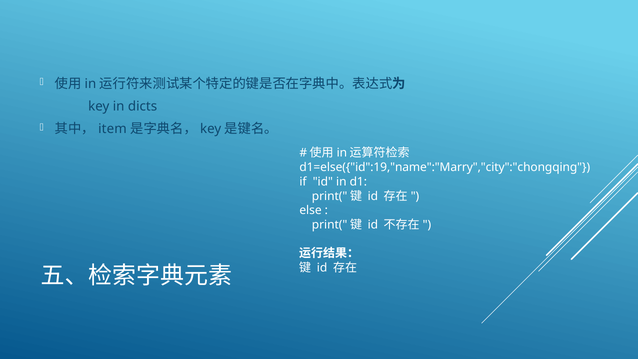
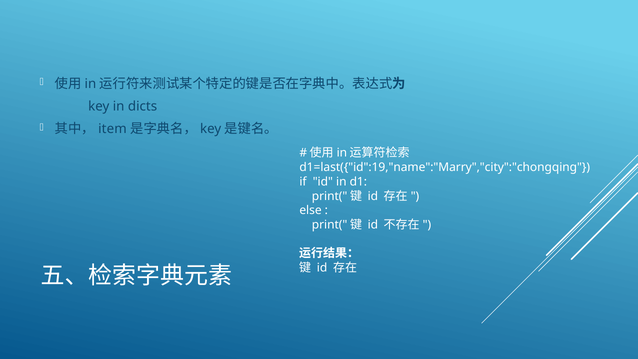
d1=else({"id":19,"name":"Marry","city":"chongqing: d1=else({"id":19,"name":"Marry","city":"chongqing -> d1=last({"id":19,"name":"Marry","city":"chongqing
